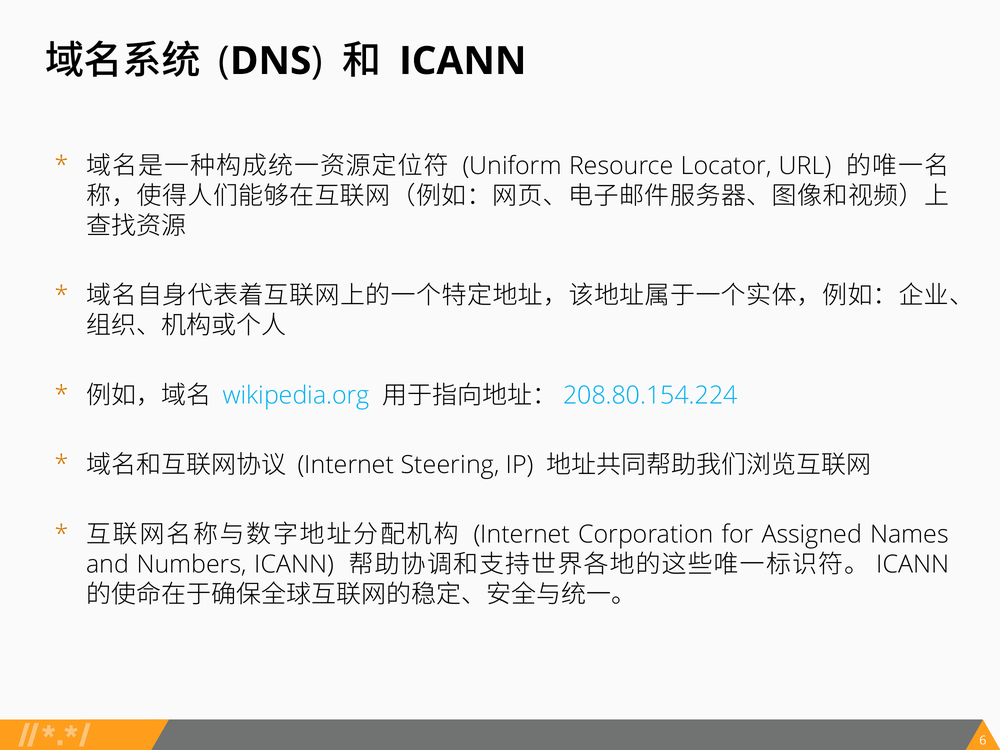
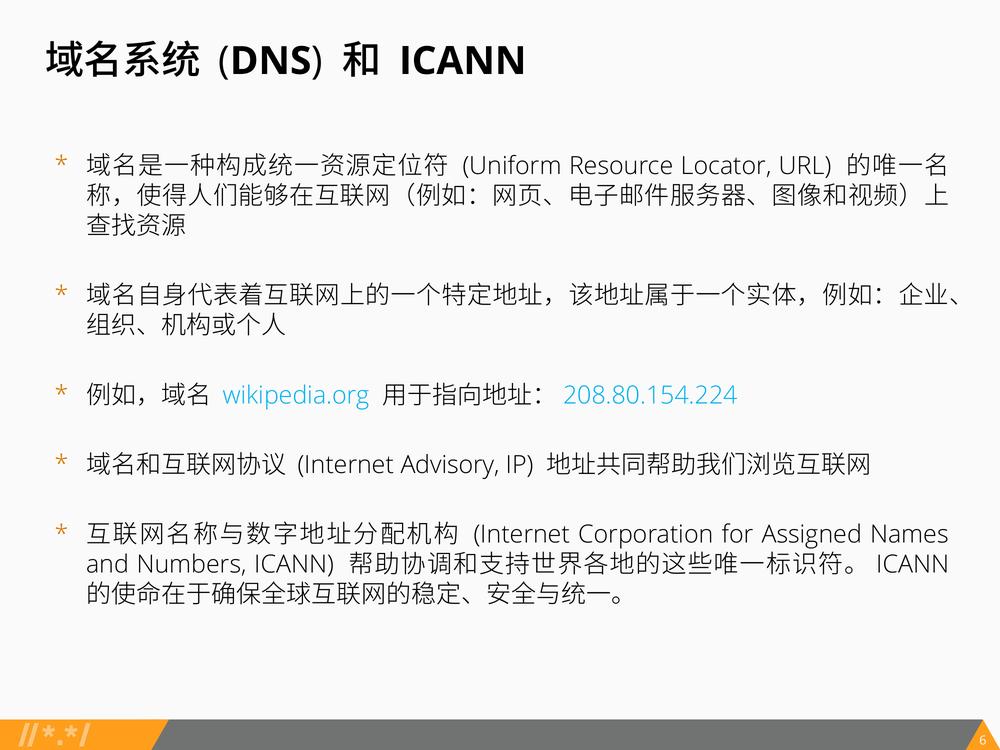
Steering: Steering -> Advisory
